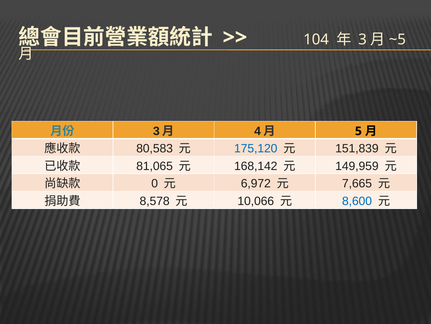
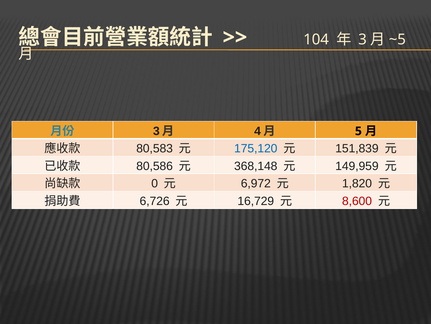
81,065: 81,065 -> 80,586
168,142: 168,142 -> 368,148
7,665: 7,665 -> 1,820
8,578: 8,578 -> 6,726
10,066: 10,066 -> 16,729
8,600 colour: blue -> red
